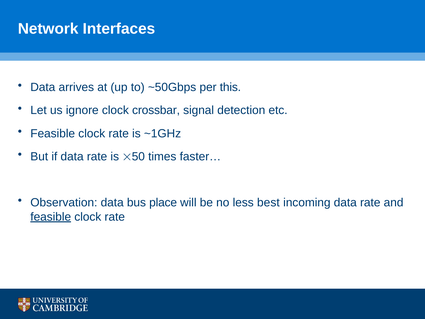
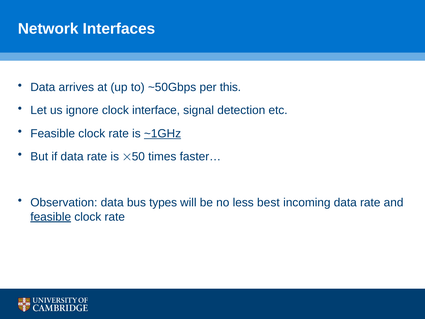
crossbar: crossbar -> interface
~1GHz underline: none -> present
place: place -> types
